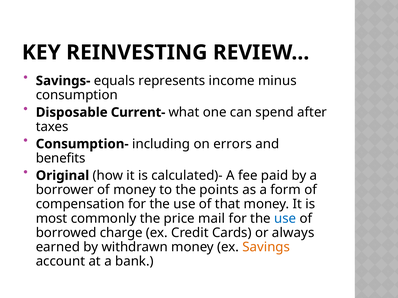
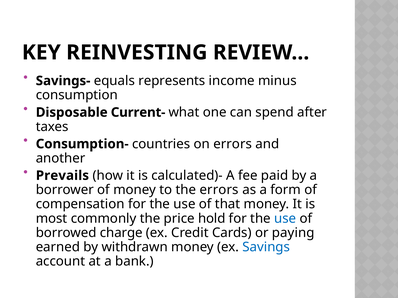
including: including -> countries
benefits: benefits -> another
Original: Original -> Prevails
the points: points -> errors
mail: mail -> hold
always: always -> paying
Savings colour: orange -> blue
